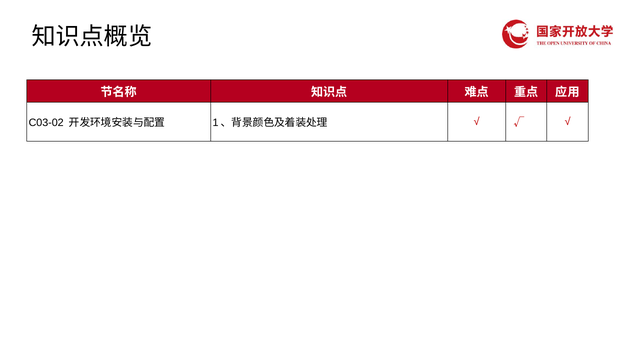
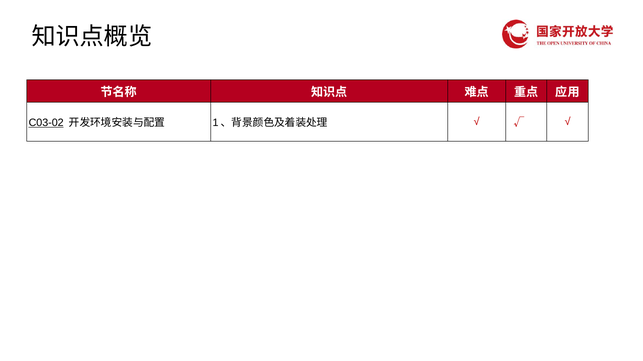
C03-02 underline: none -> present
